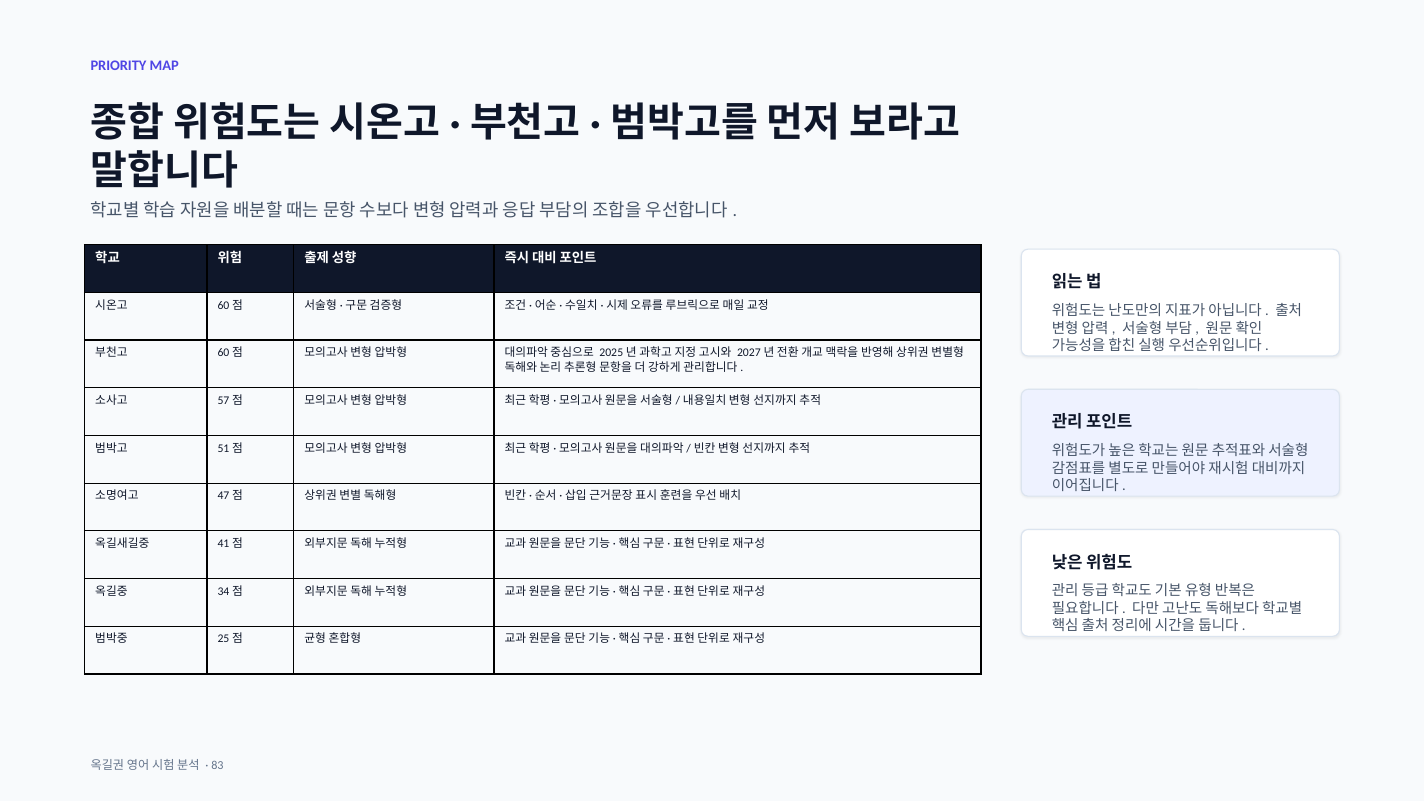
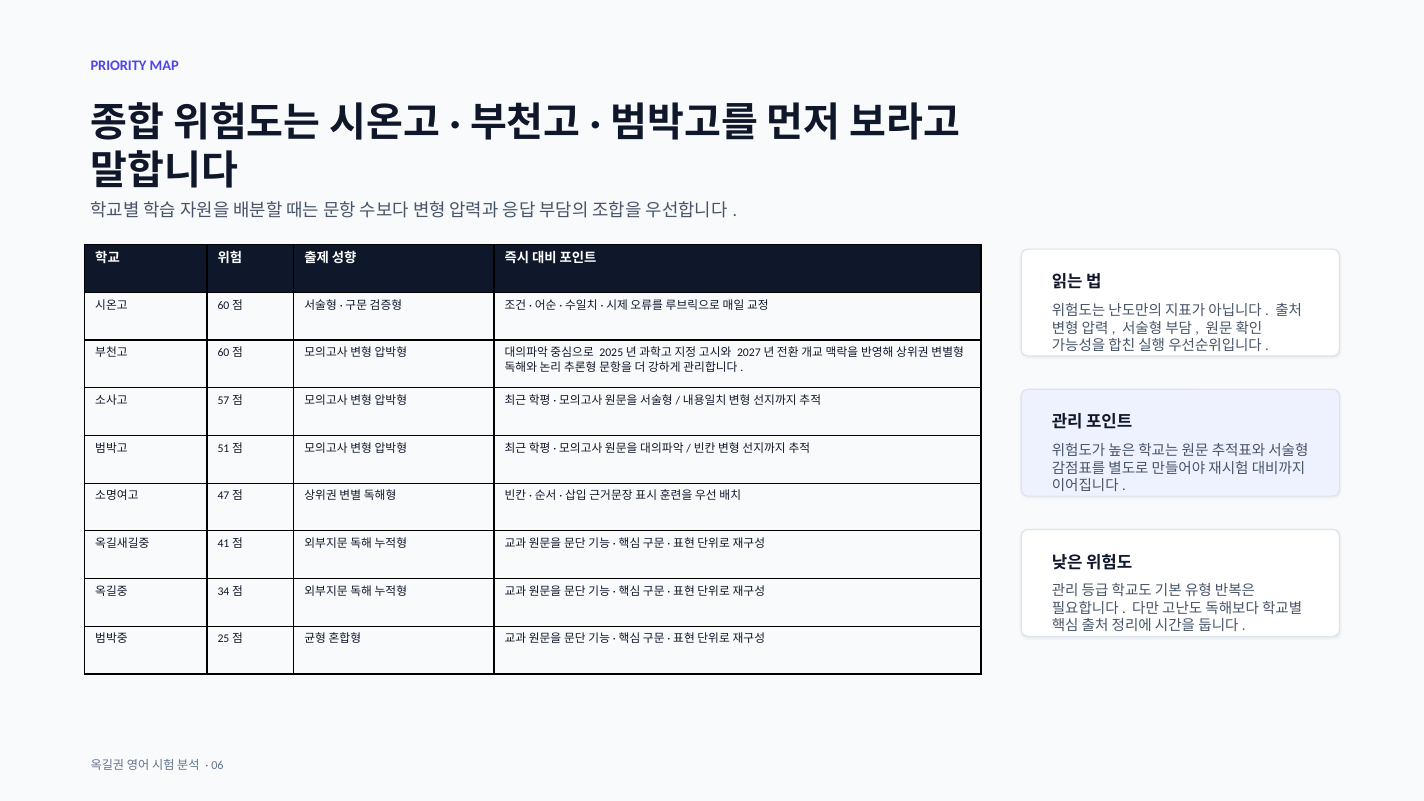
83: 83 -> 06
